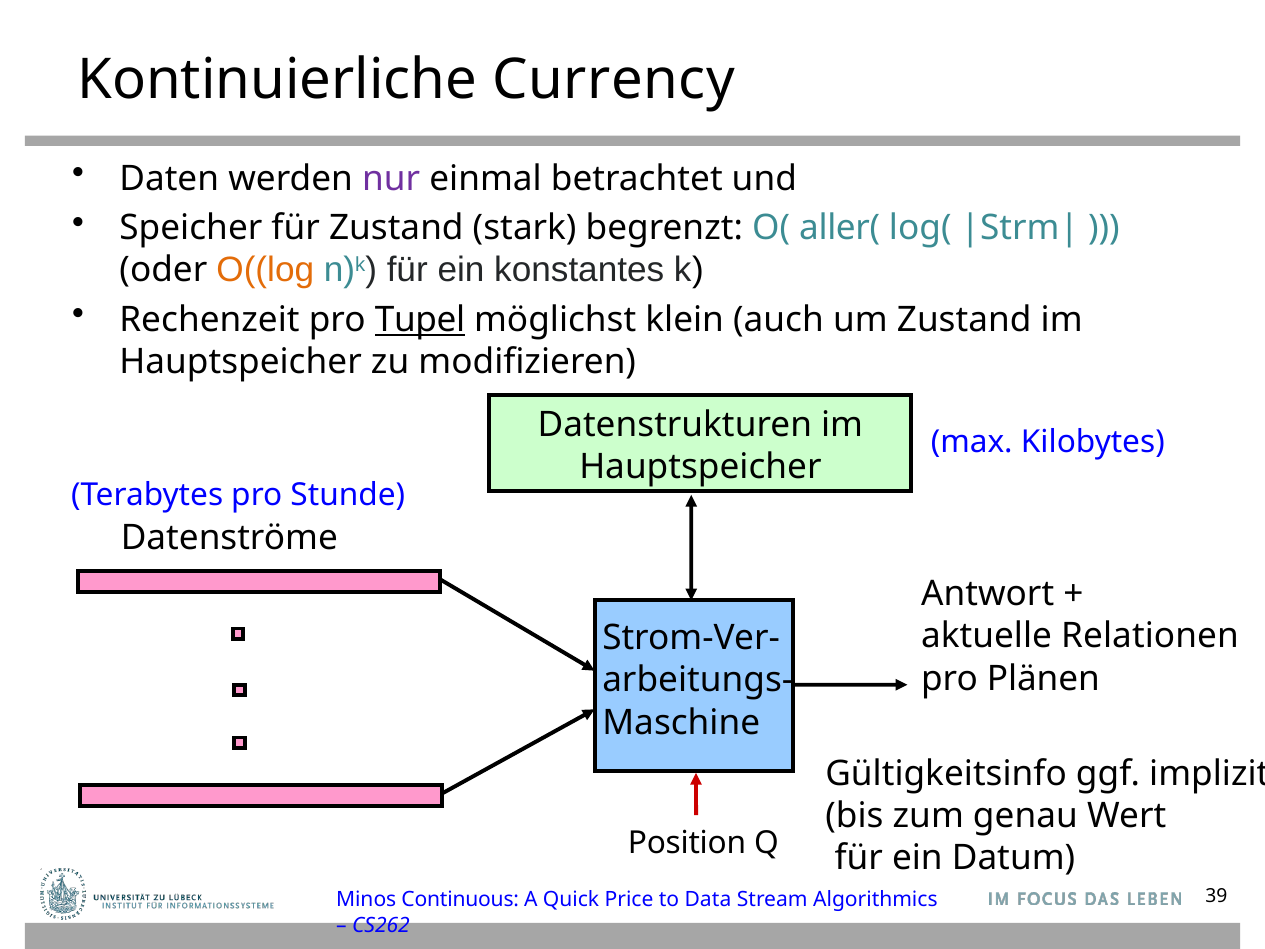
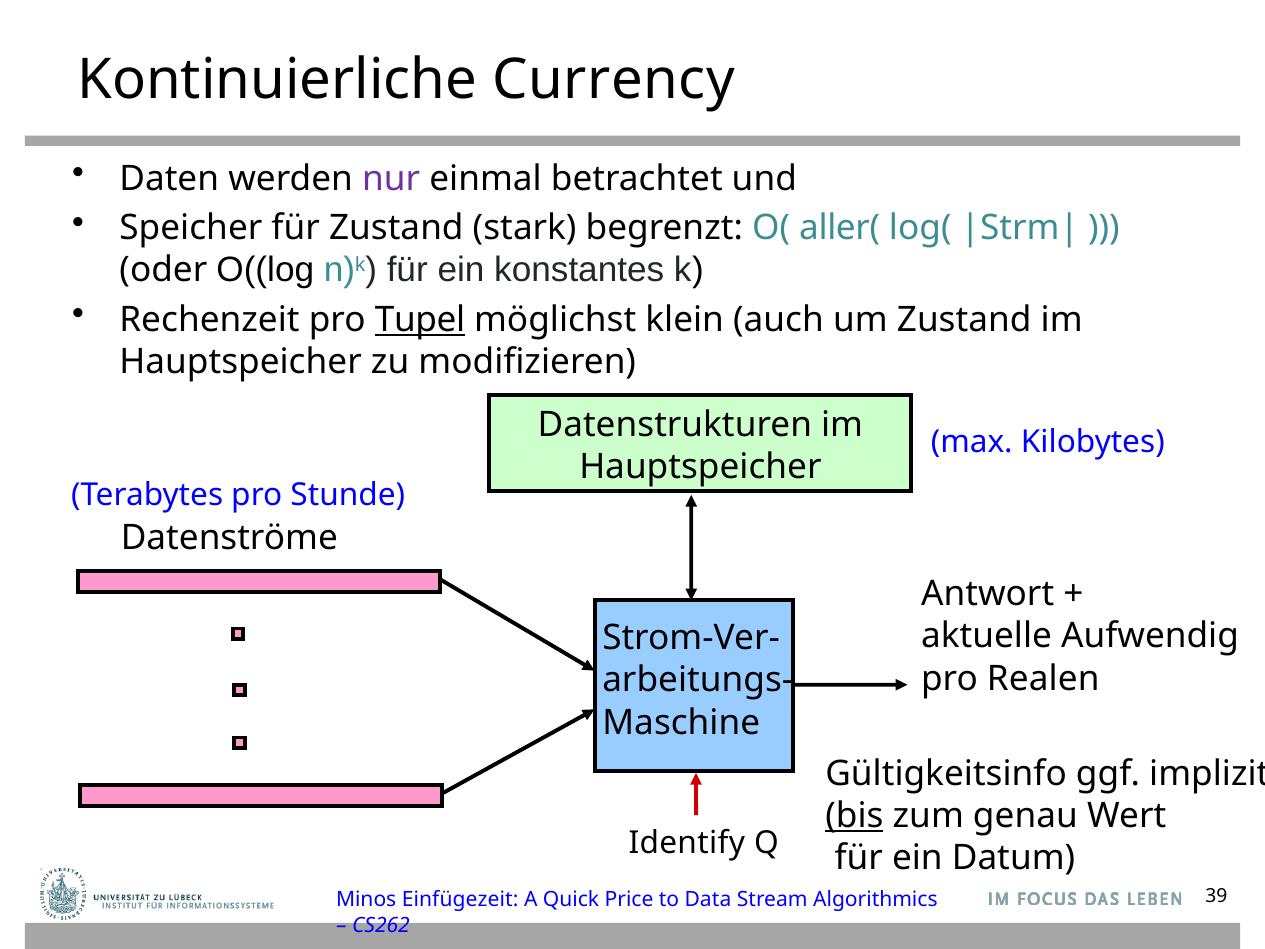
O((log colour: orange -> black
Relationen: Relationen -> Aufwendig
Plänen: Plänen -> Realen
bis underline: none -> present
Position: Position -> Identify
Continuous: Continuous -> Einfügezeit
